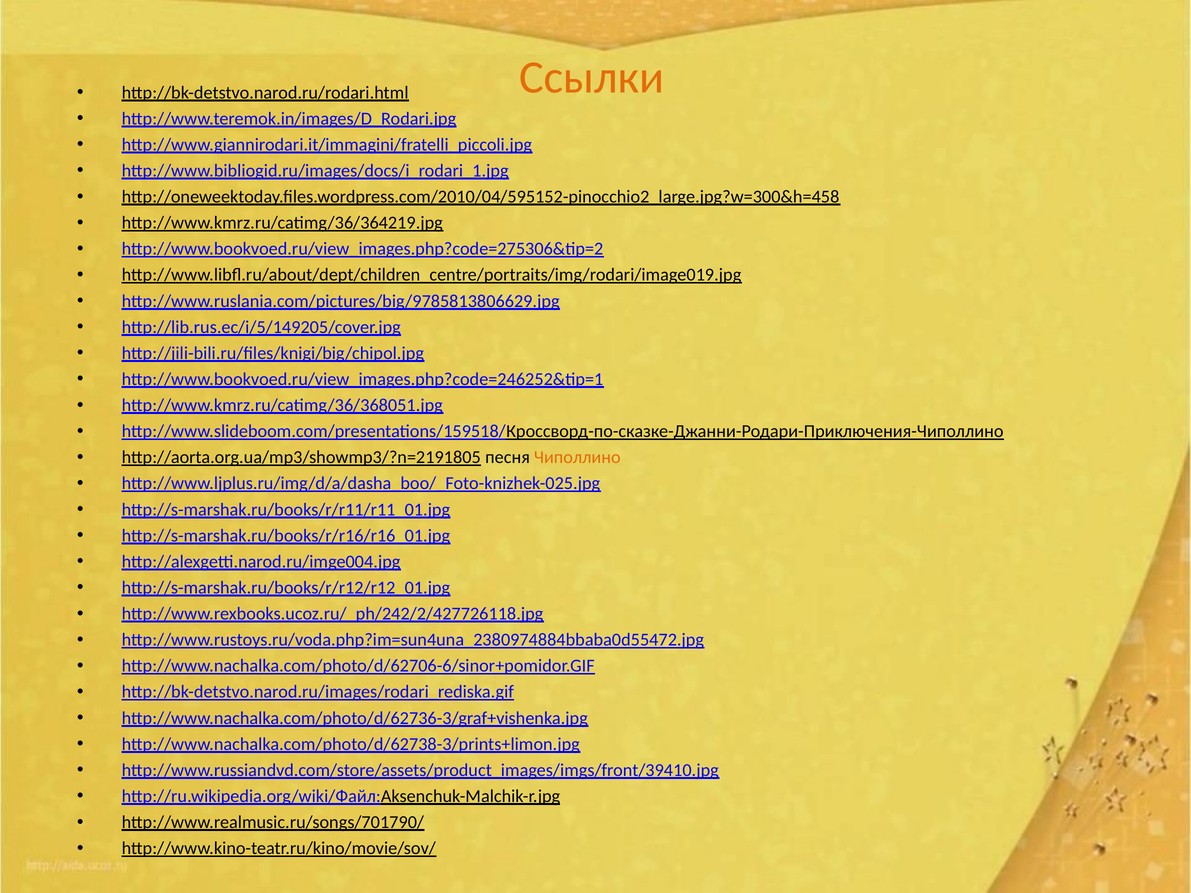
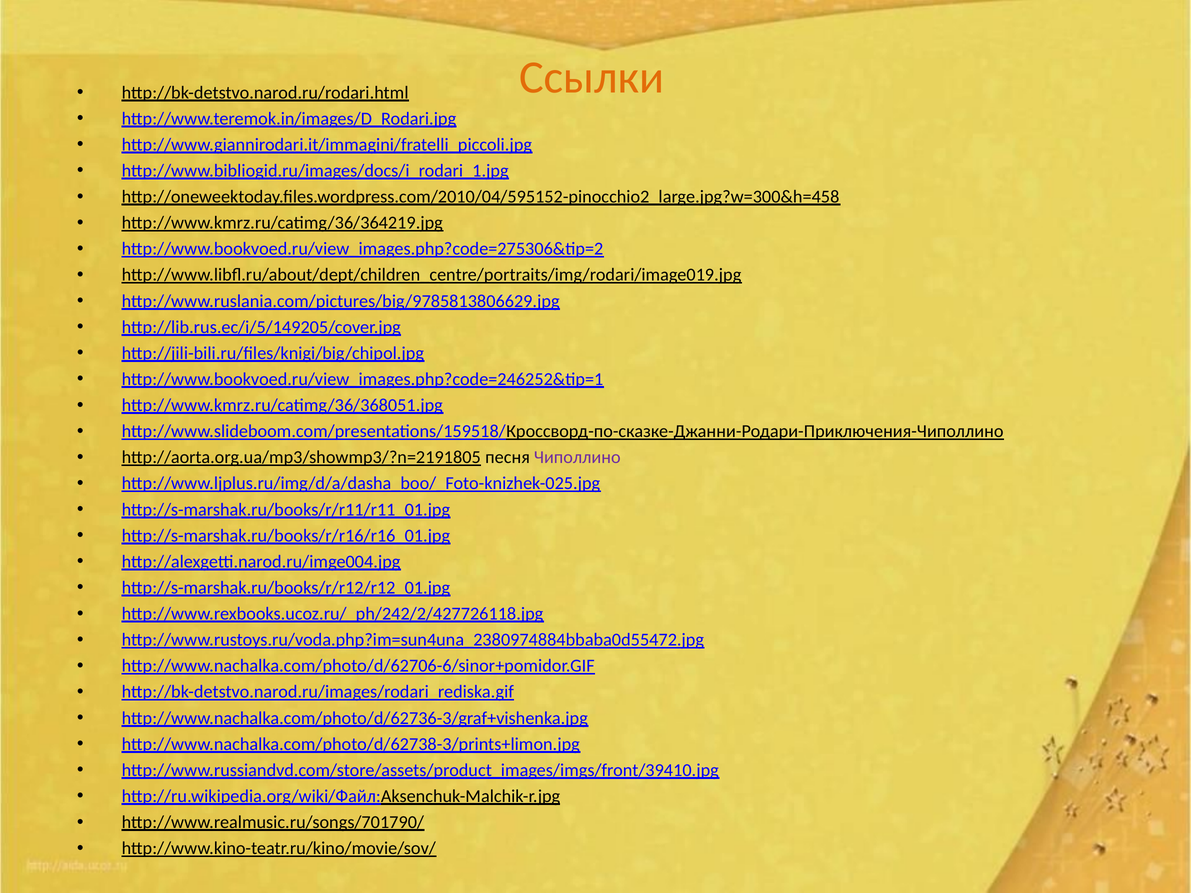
Чиполлино colour: orange -> purple
